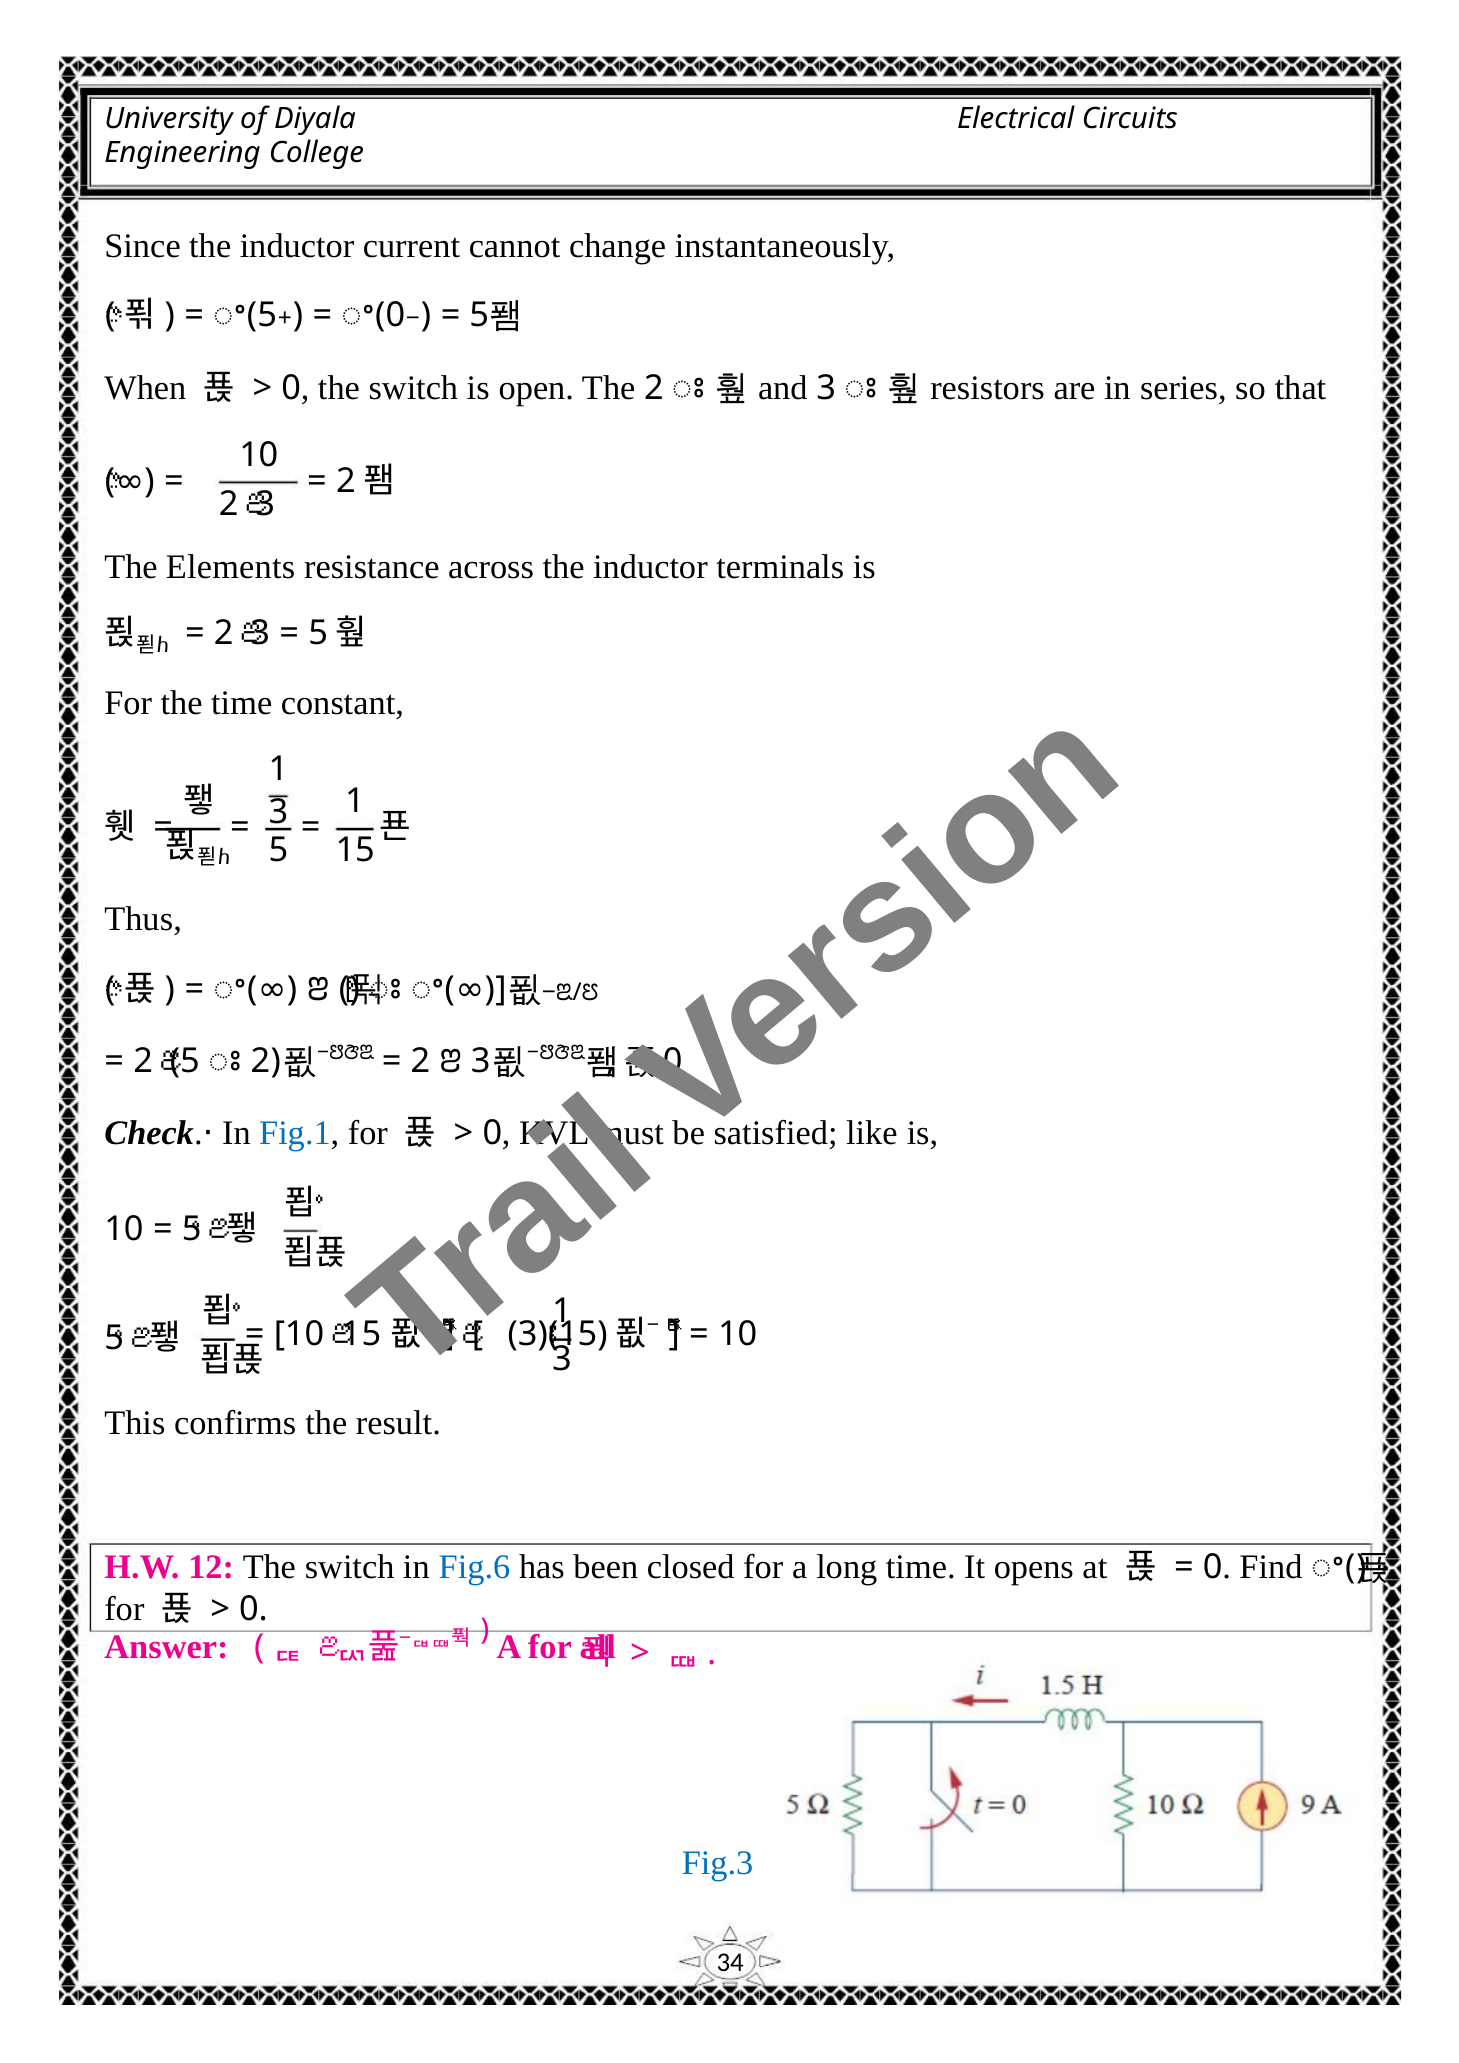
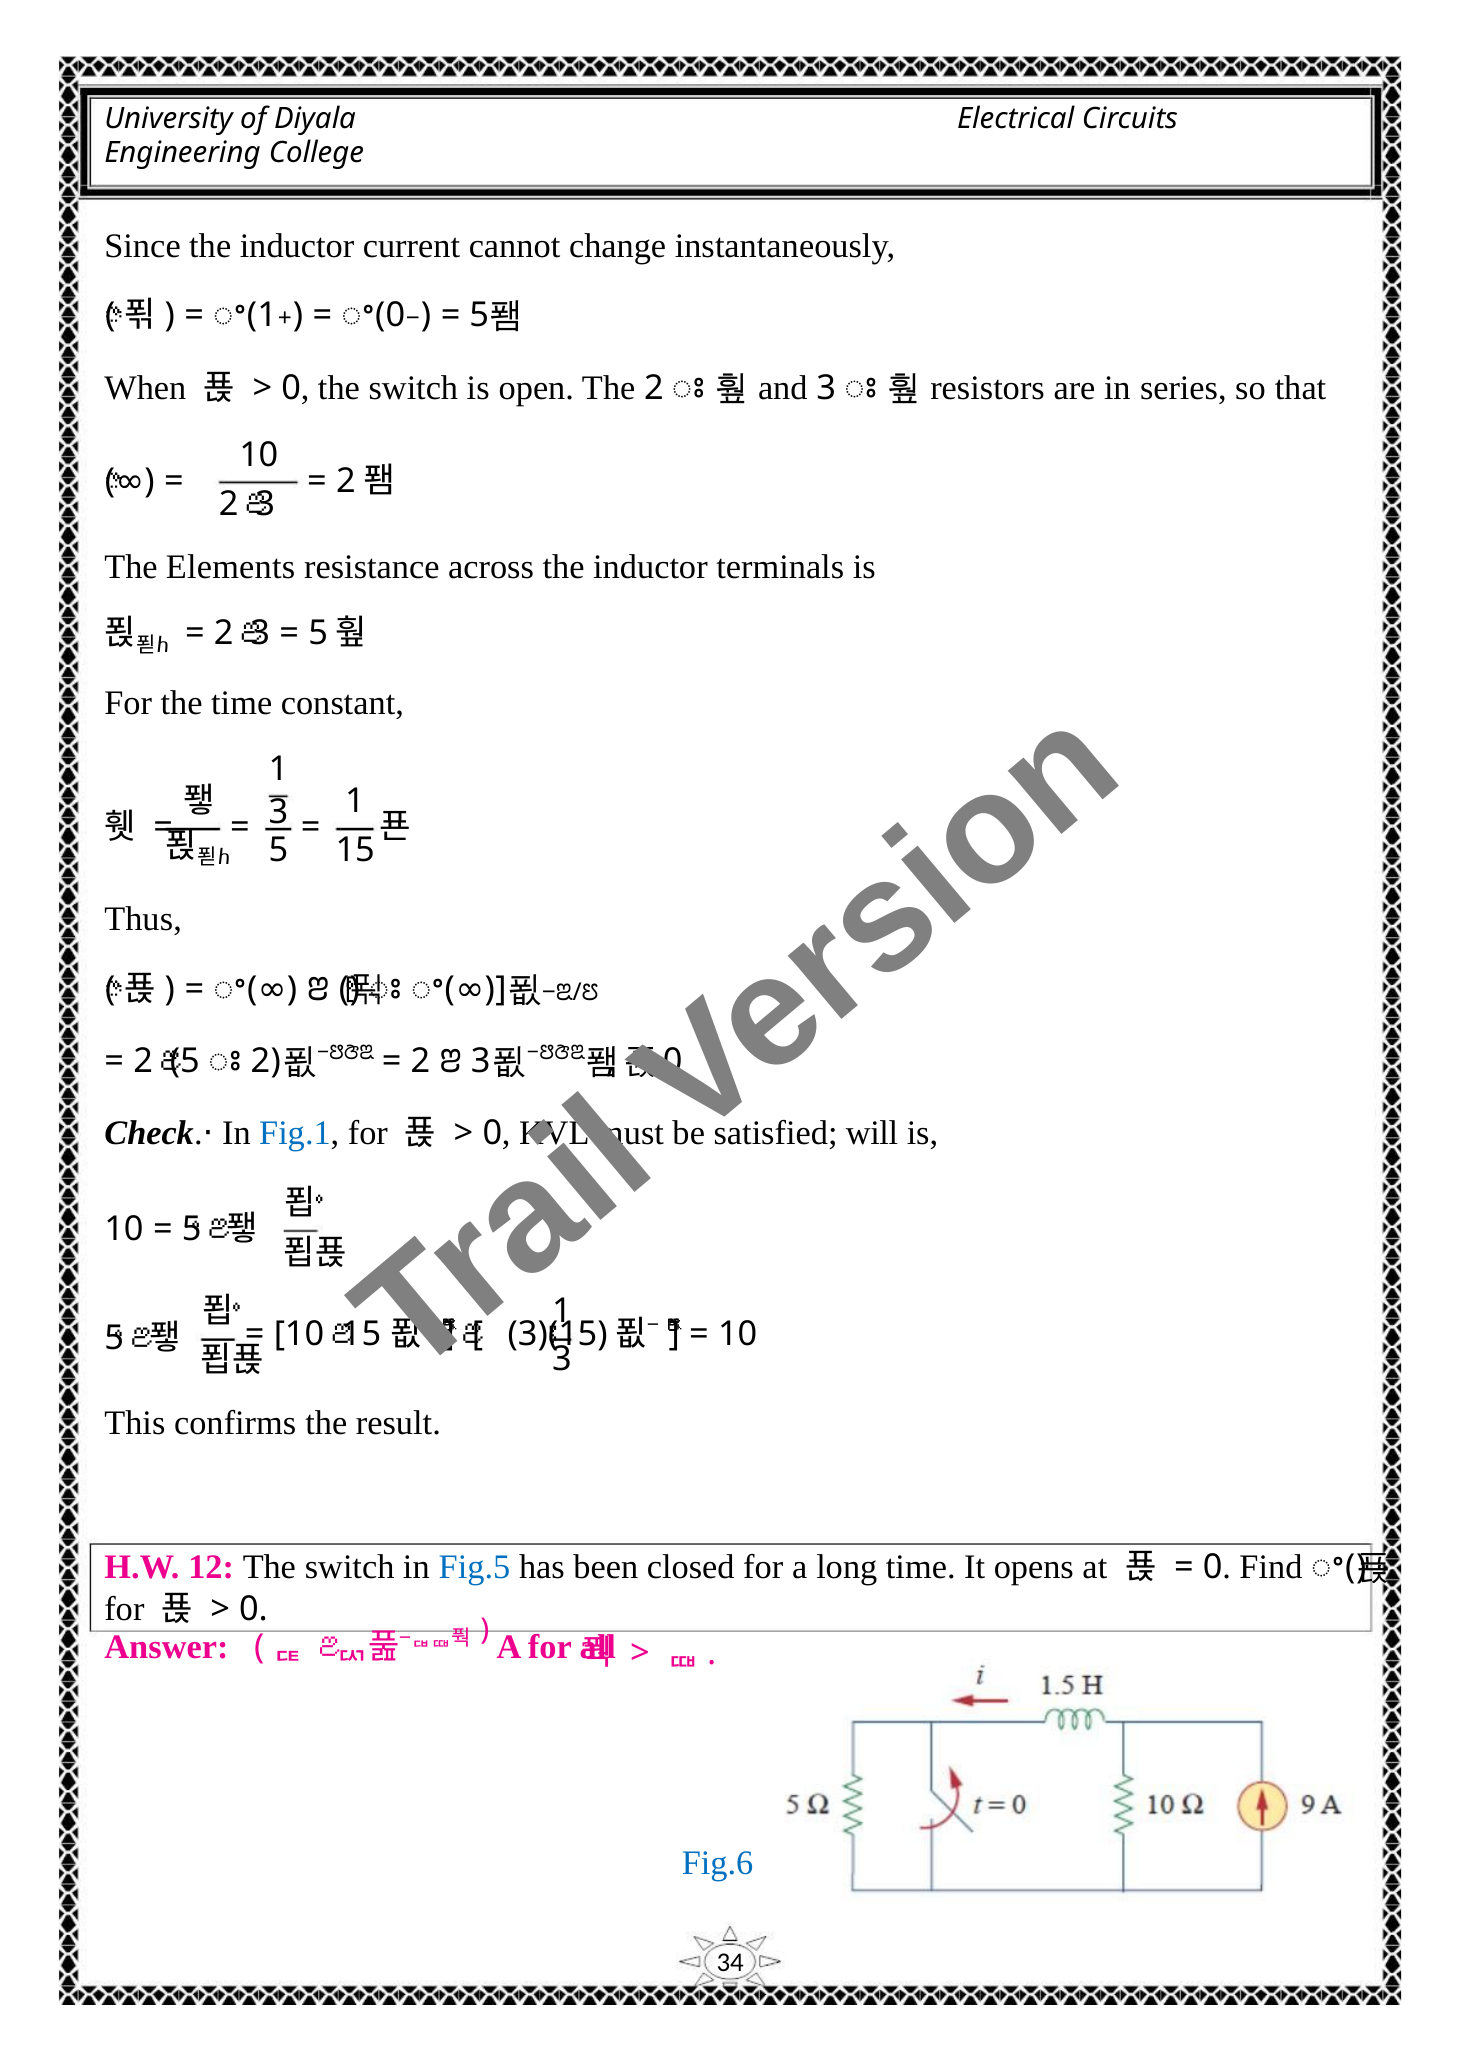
5 at (262, 315): 5 -> 1
like: like -> will
Fig.6: Fig.6 -> Fig.5
Fig.3: Fig.3 -> Fig.6
